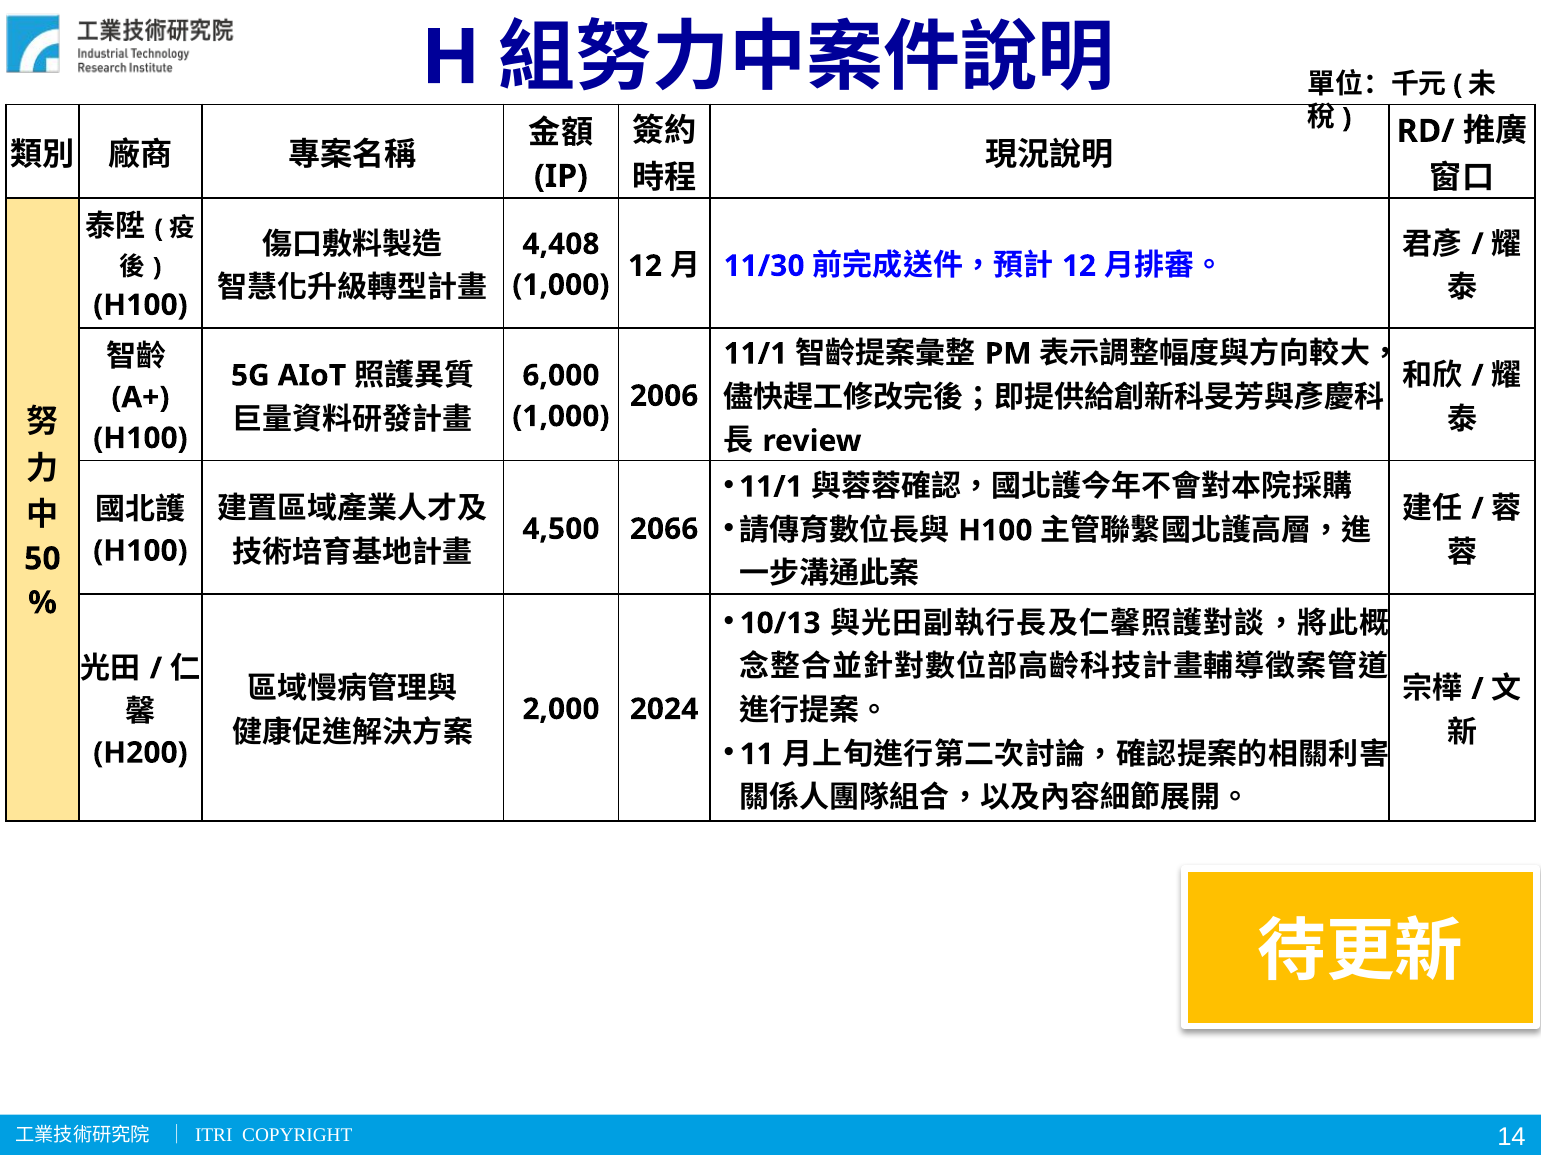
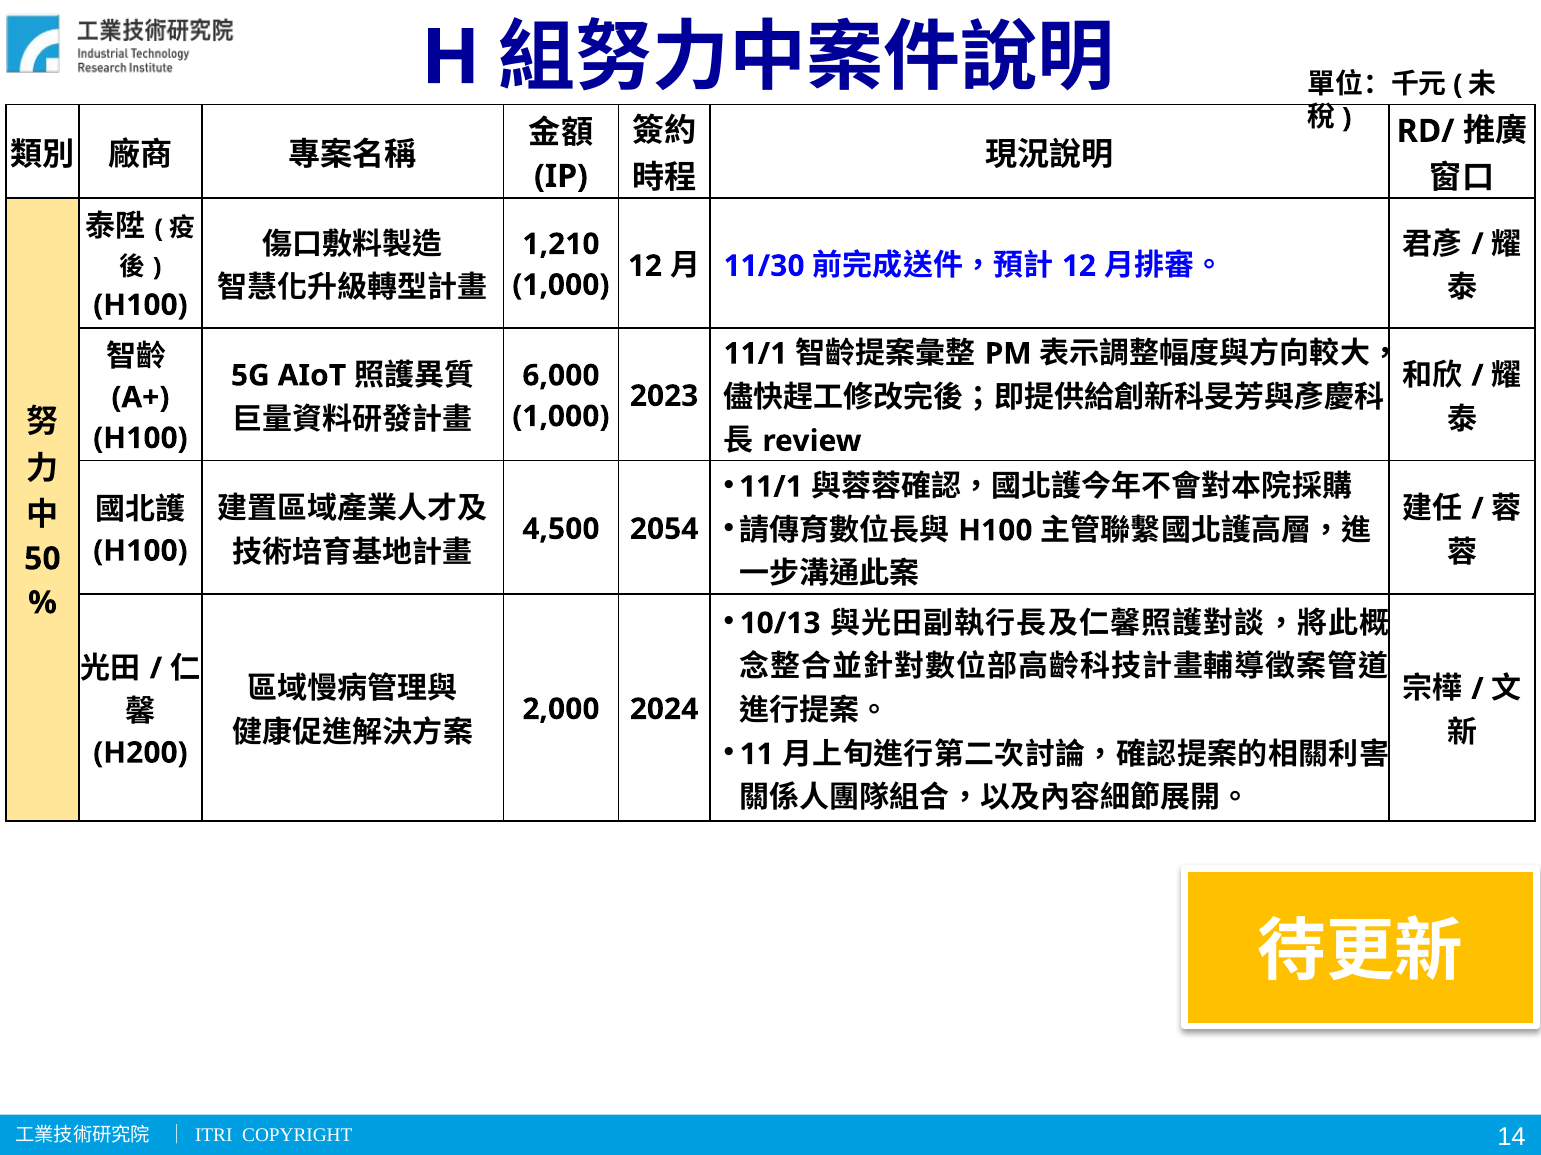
4,408: 4,408 -> 1,210
2006: 2006 -> 2023
2066: 2066 -> 2054
